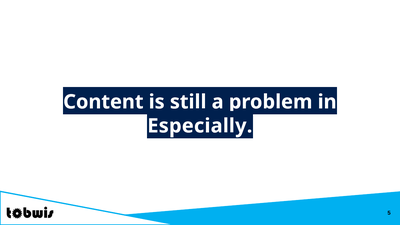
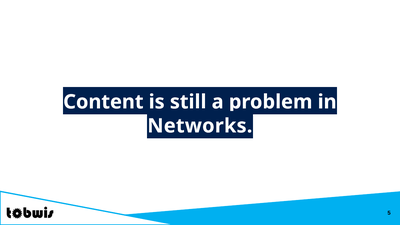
Especially: Especially -> Networks
